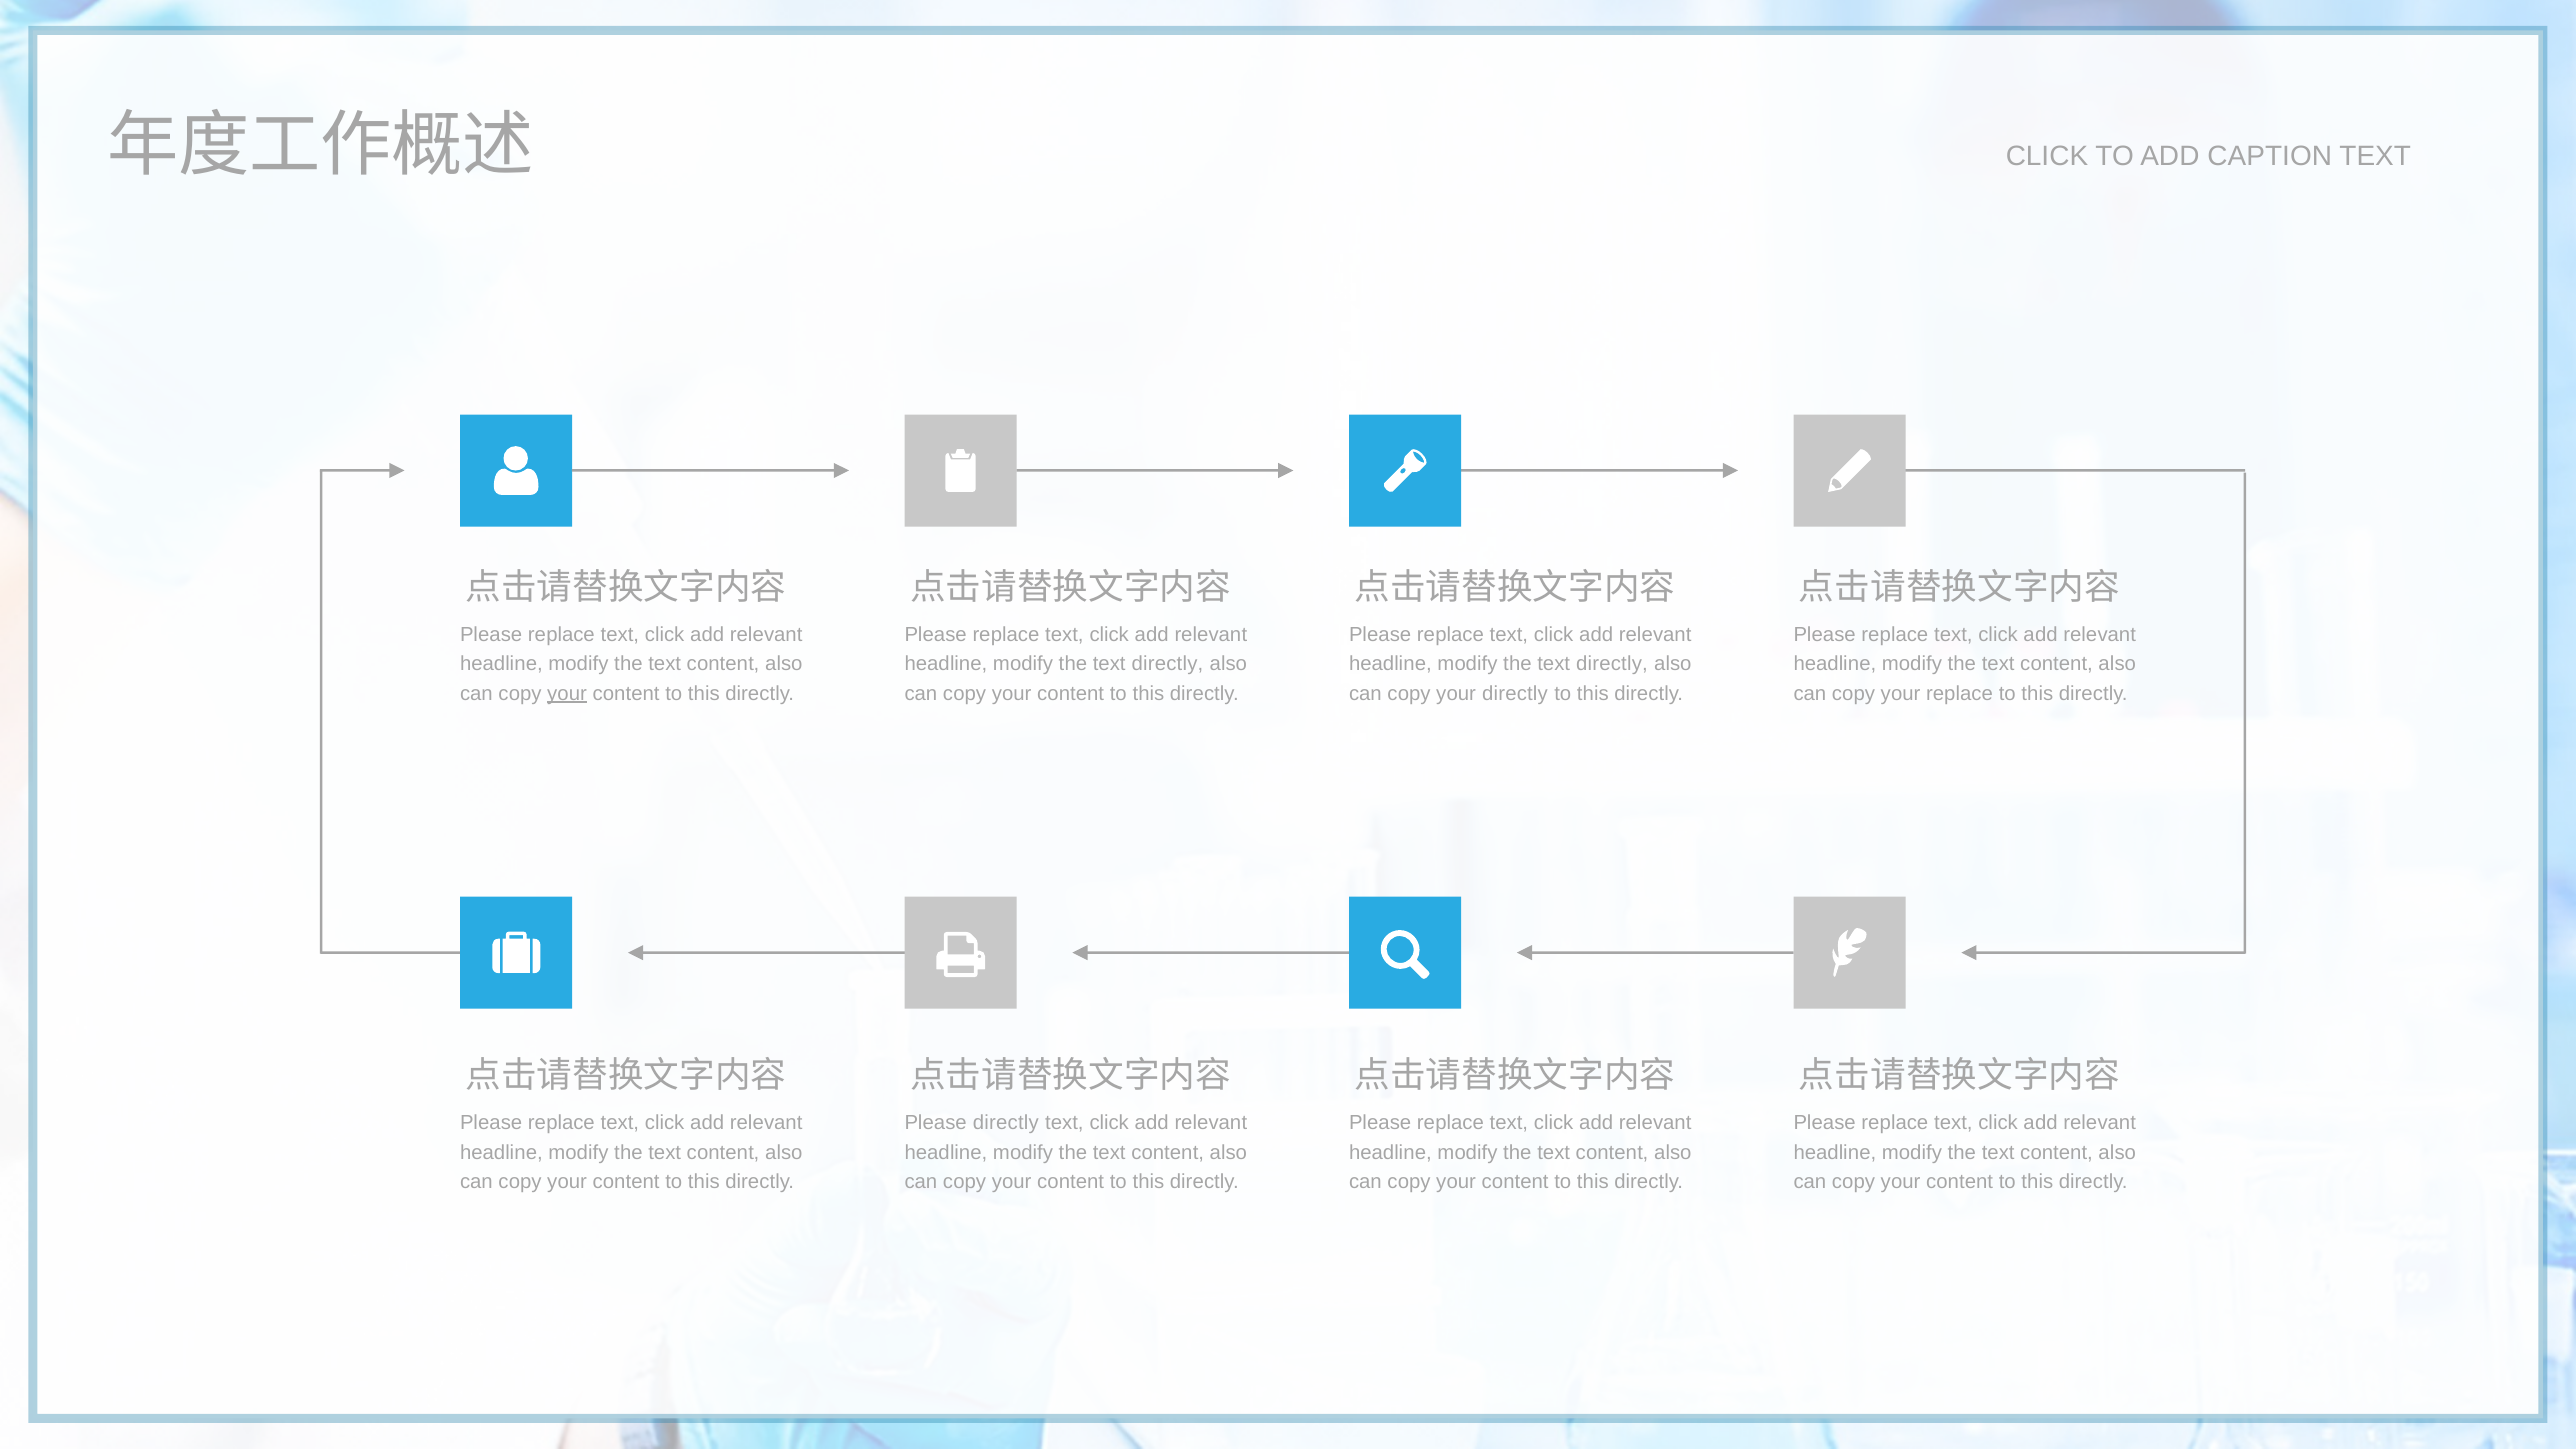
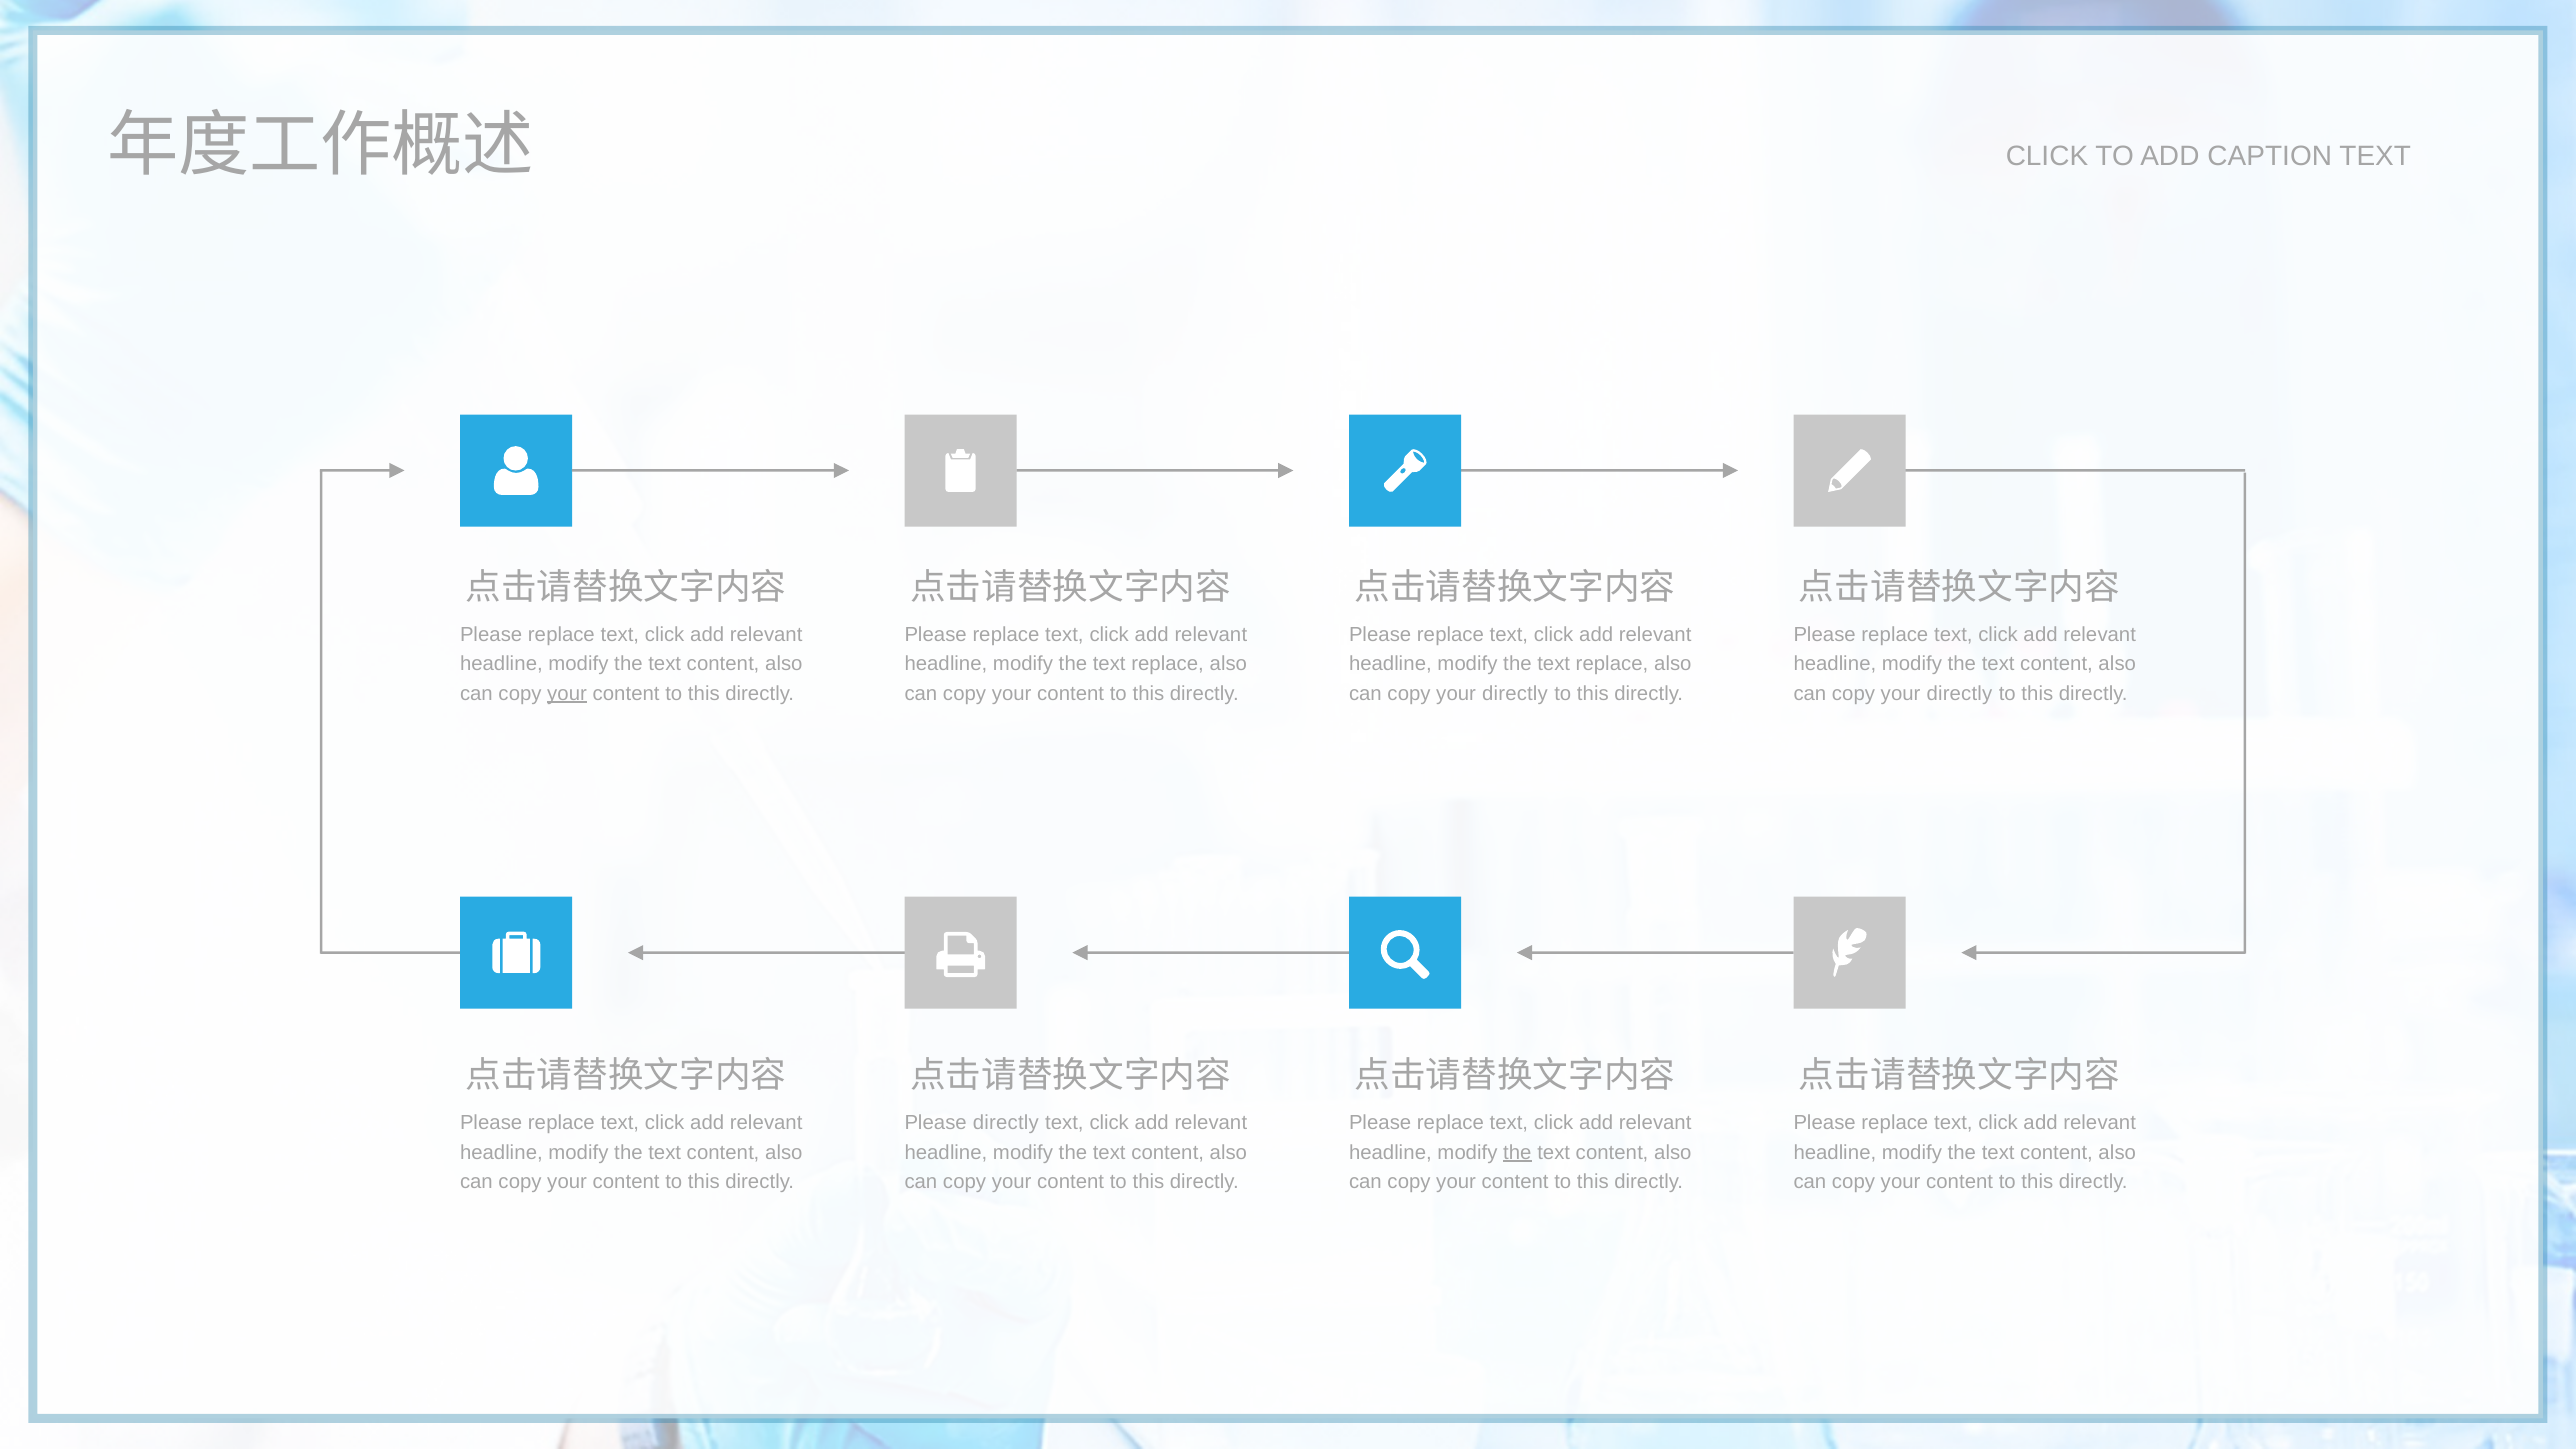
directly at (1167, 664): directly -> replace
directly at (1612, 664): directly -> replace
replace at (1960, 693): replace -> directly
the at (1517, 1152) underline: none -> present
